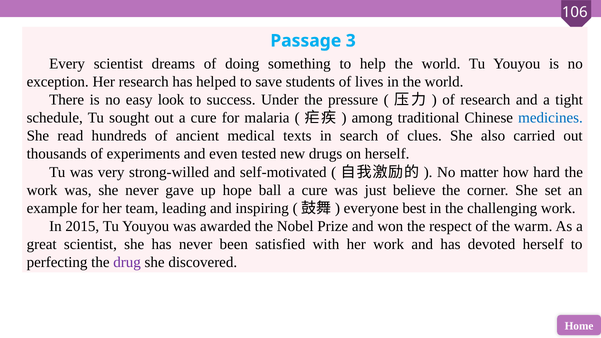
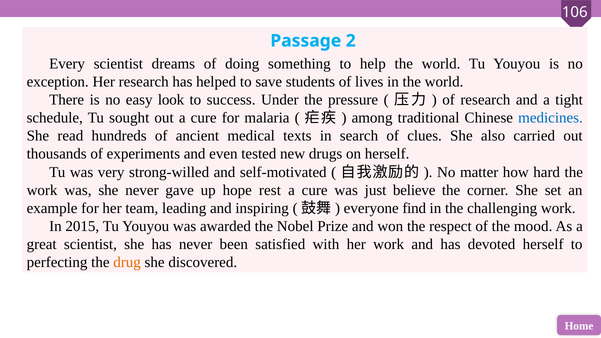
3: 3 -> 2
ball: ball -> rest
best: best -> find
warm: warm -> mood
drug colour: purple -> orange
